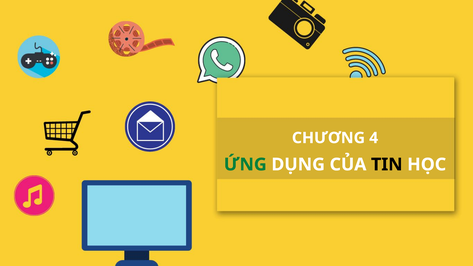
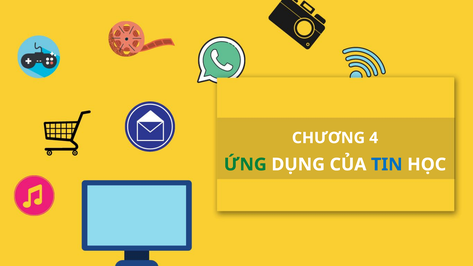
TIN colour: black -> blue
